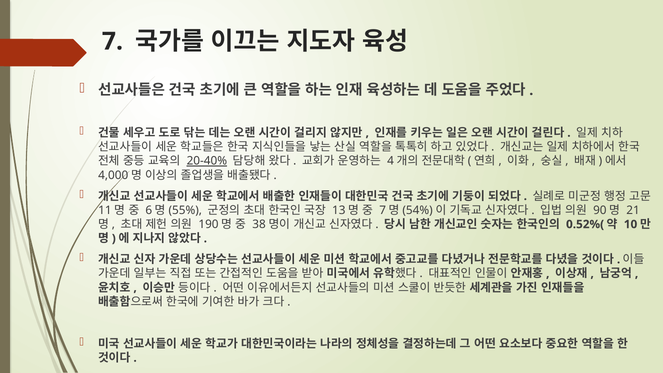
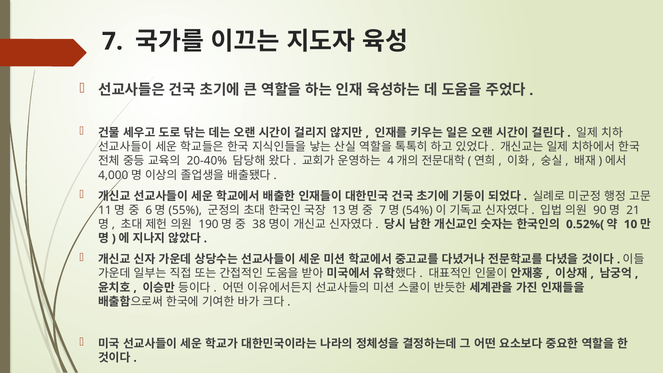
20-40% underline: present -> none
